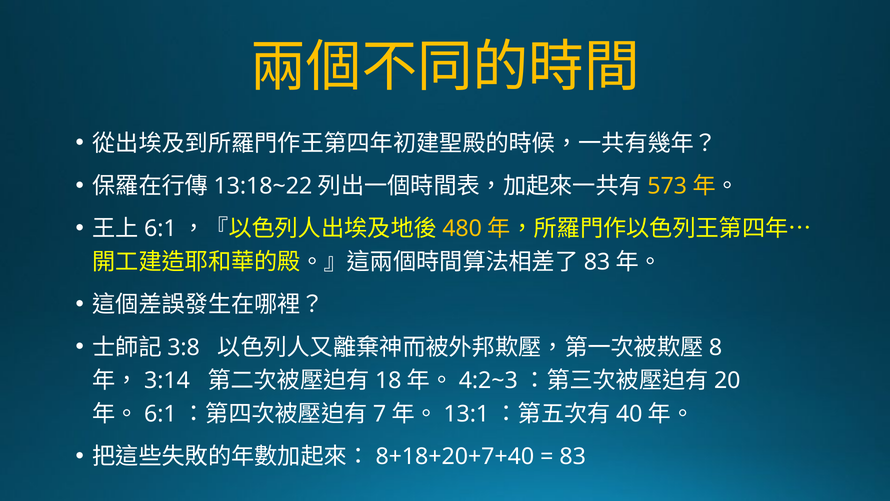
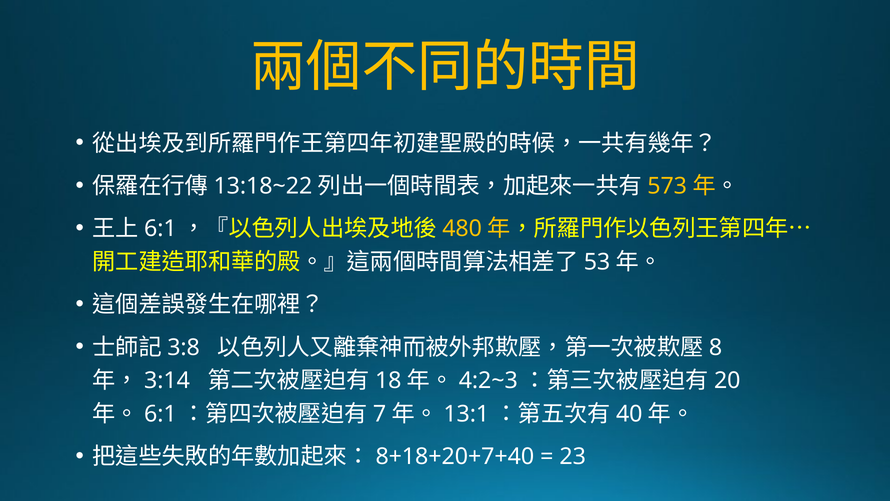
83 at (597, 262): 83 -> 53
83 at (573, 456): 83 -> 23
